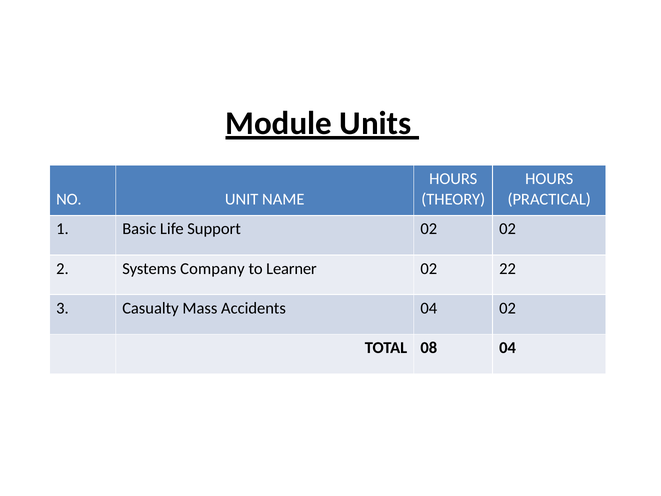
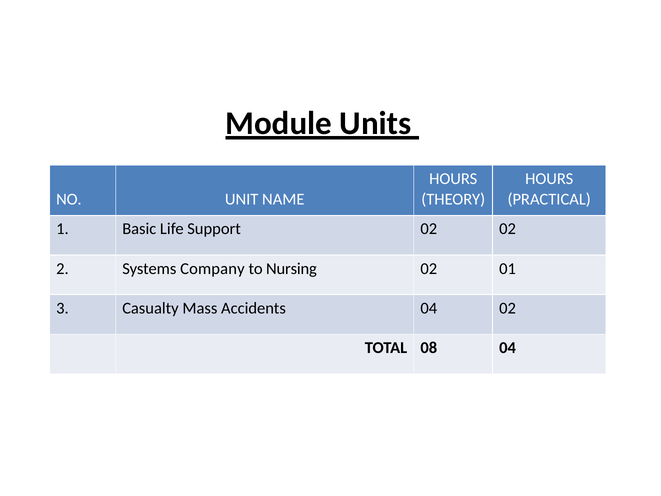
Learner: Learner -> Nursing
22: 22 -> 01
